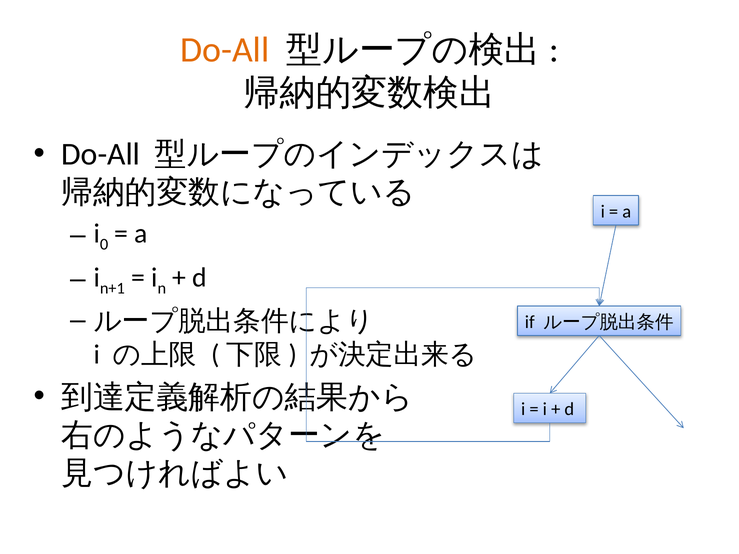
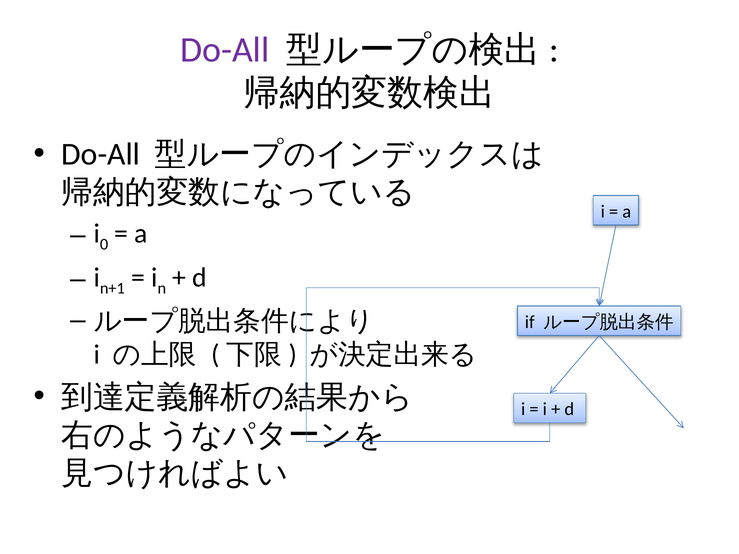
Do-All at (225, 50) colour: orange -> purple
